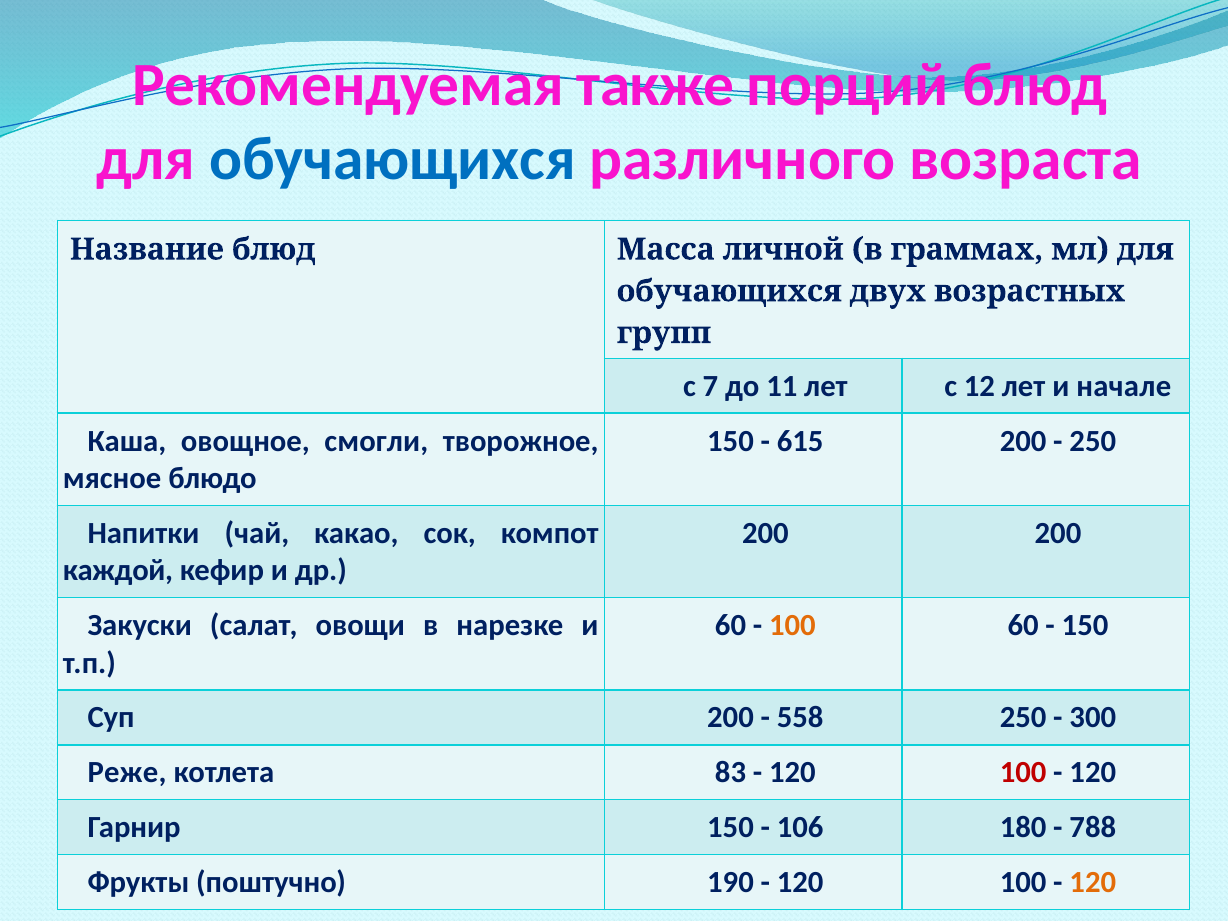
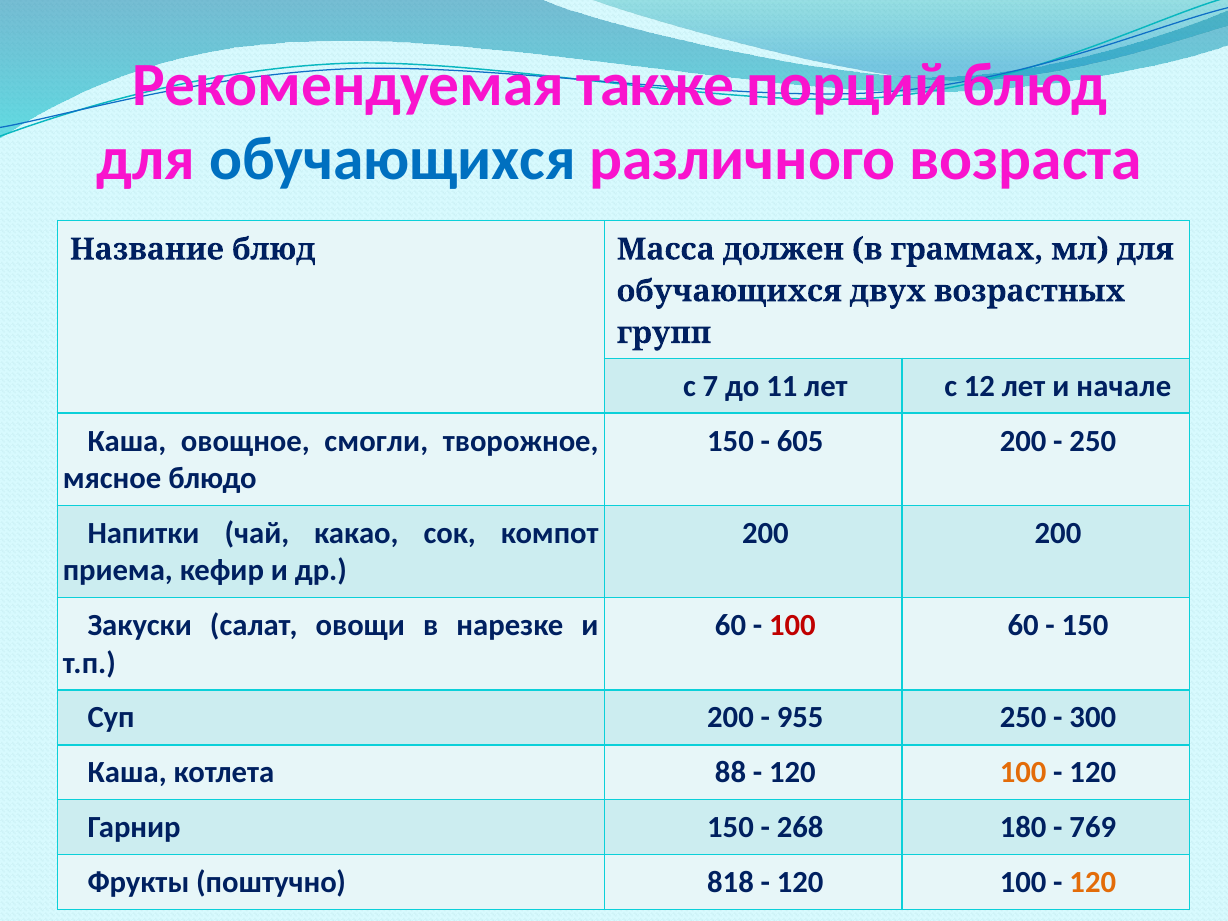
личной: личной -> должен
615: 615 -> 605
каждой: каждой -> приема
100 at (792, 625) colour: orange -> red
558: 558 -> 955
Реже at (127, 773): Реже -> Каша
83: 83 -> 88
100 at (1023, 773) colour: red -> orange
106: 106 -> 268
788: 788 -> 769
190: 190 -> 818
